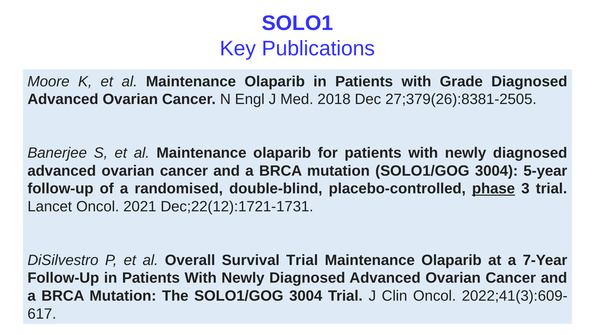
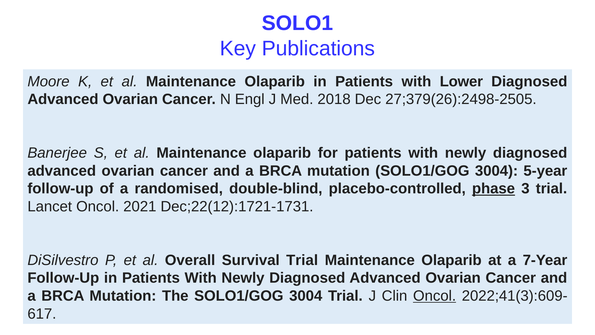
Grade: Grade -> Lower
27;379(26):8381-2505: 27;379(26):8381-2505 -> 27;379(26):2498-2505
Oncol at (435, 296) underline: none -> present
